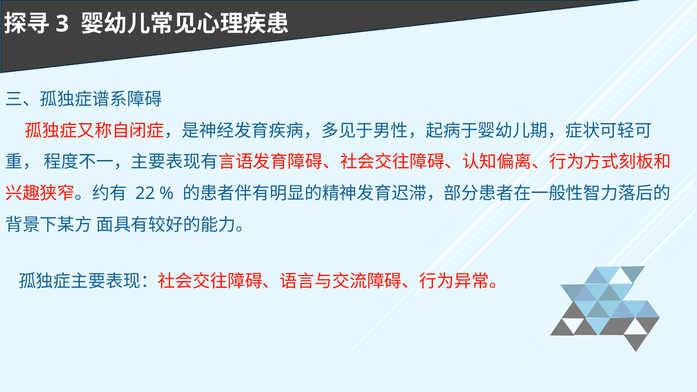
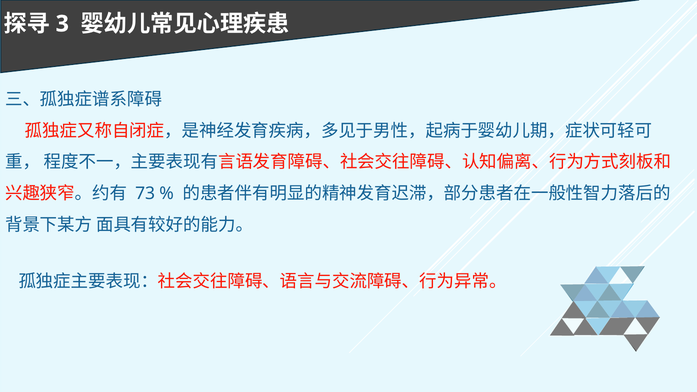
22: 22 -> 73
